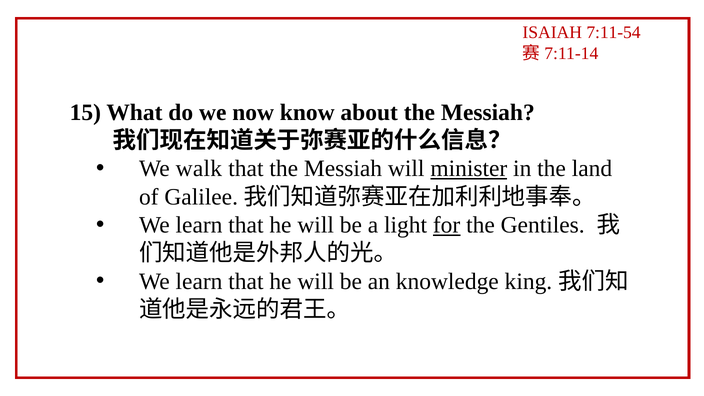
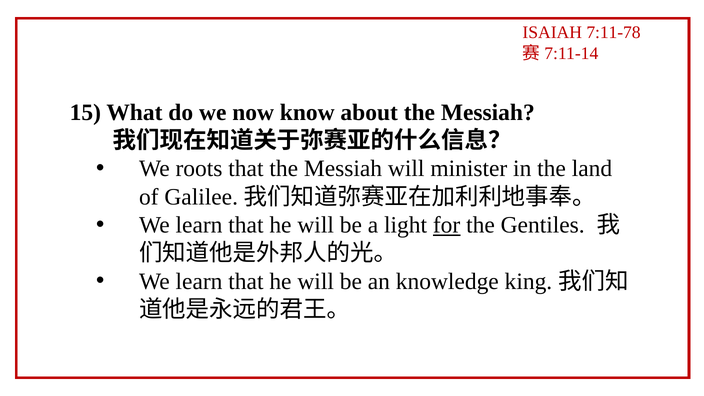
7:11-54: 7:11-54 -> 7:11-78
walk: walk -> roots
minister underline: present -> none
